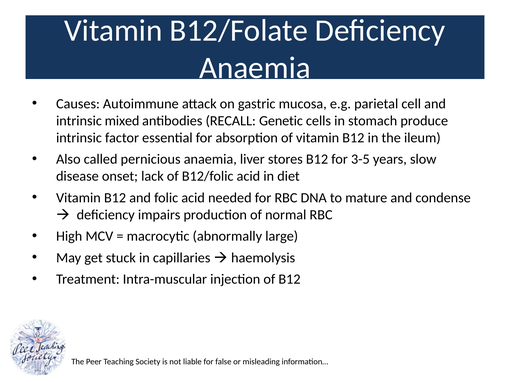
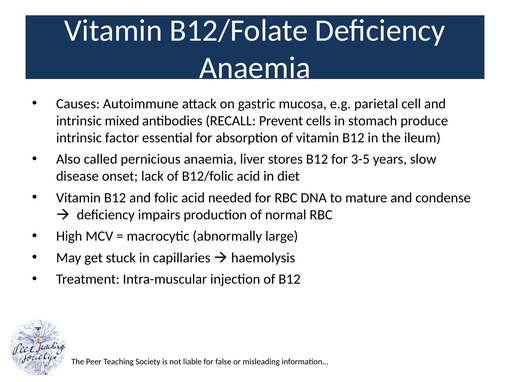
Genetic: Genetic -> Prevent
